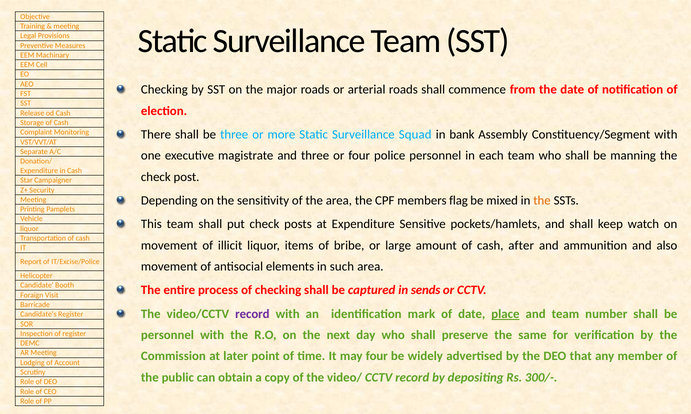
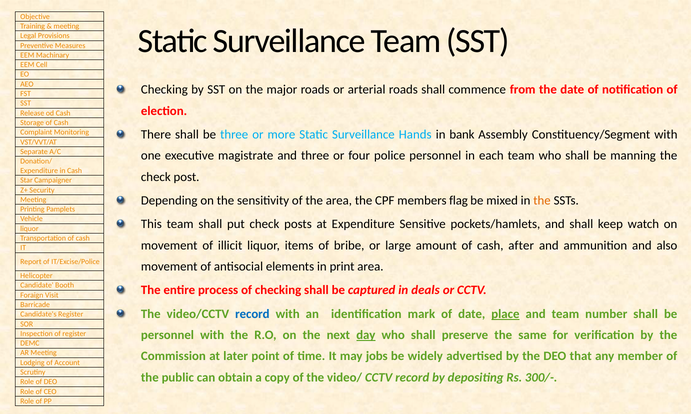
Squad: Squad -> Hands
such: such -> print
sends: sends -> deals
record at (252, 314) colour: purple -> blue
day underline: none -> present
may four: four -> jobs
